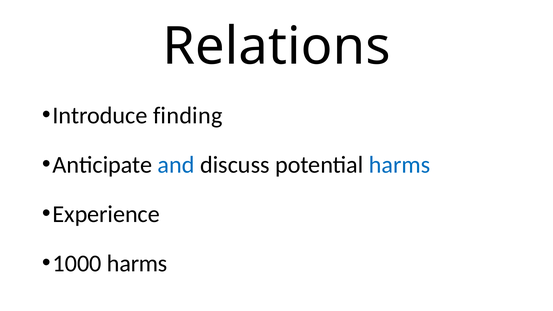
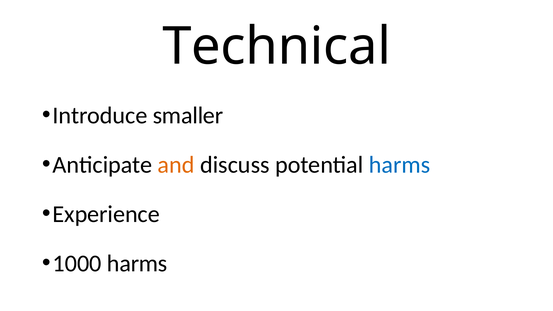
Relations: Relations -> Technical
finding: finding -> smaller
and colour: blue -> orange
